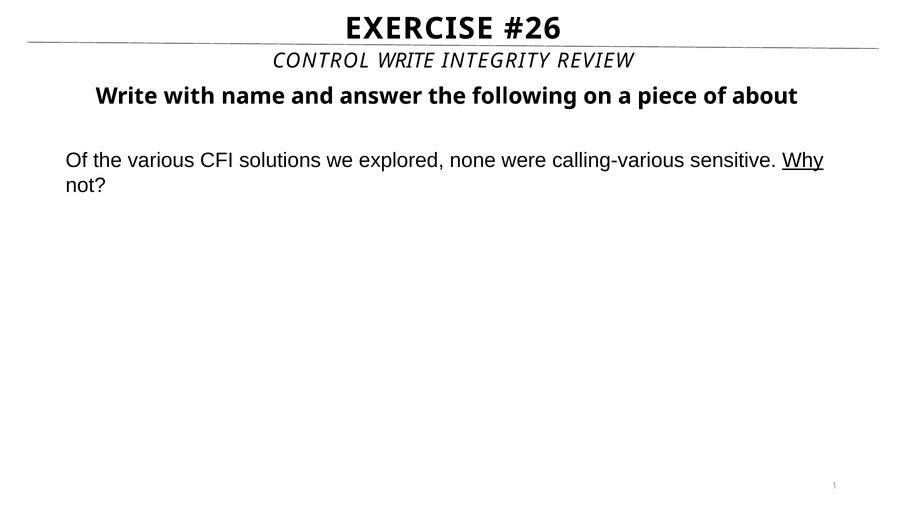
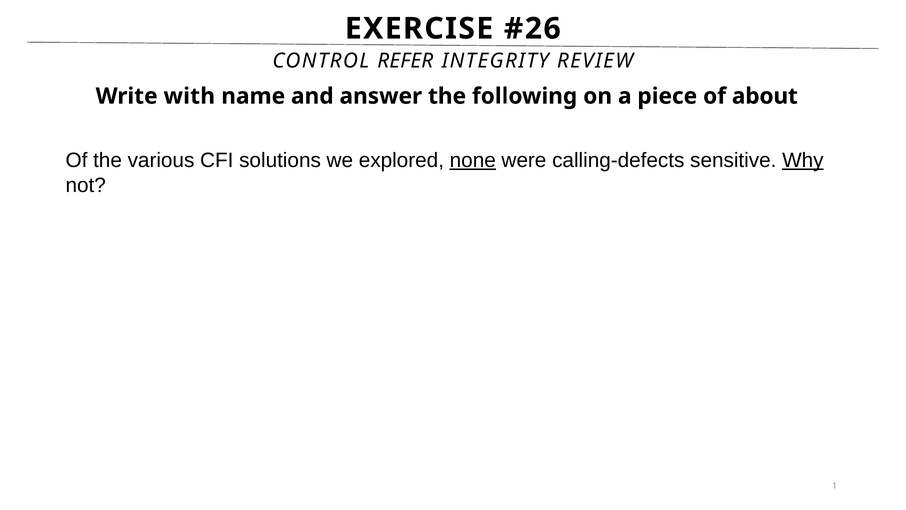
CONTROL WRITE: WRITE -> REFER
none underline: none -> present
calling-various: calling-various -> calling-defects
